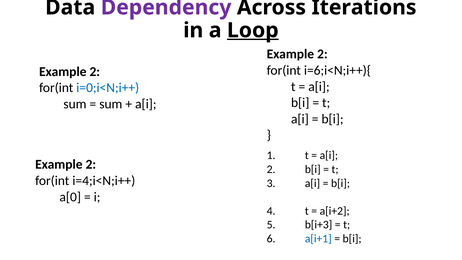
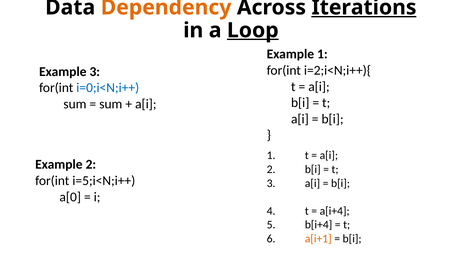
Dependency colour: purple -> orange
Iterations underline: none -> present
2 at (322, 54): 2 -> 1
i=6;i<N;i++){: i=6;i<N;i++){ -> i=2;i<N;i++){
2 at (95, 72): 2 -> 3
i=4;i<N;i++: i=4;i<N;i++ -> i=5;i<N;i++
a[i+2: a[i+2 -> a[i+4
b[i+3: b[i+3 -> b[i+4
a[i+1 colour: blue -> orange
